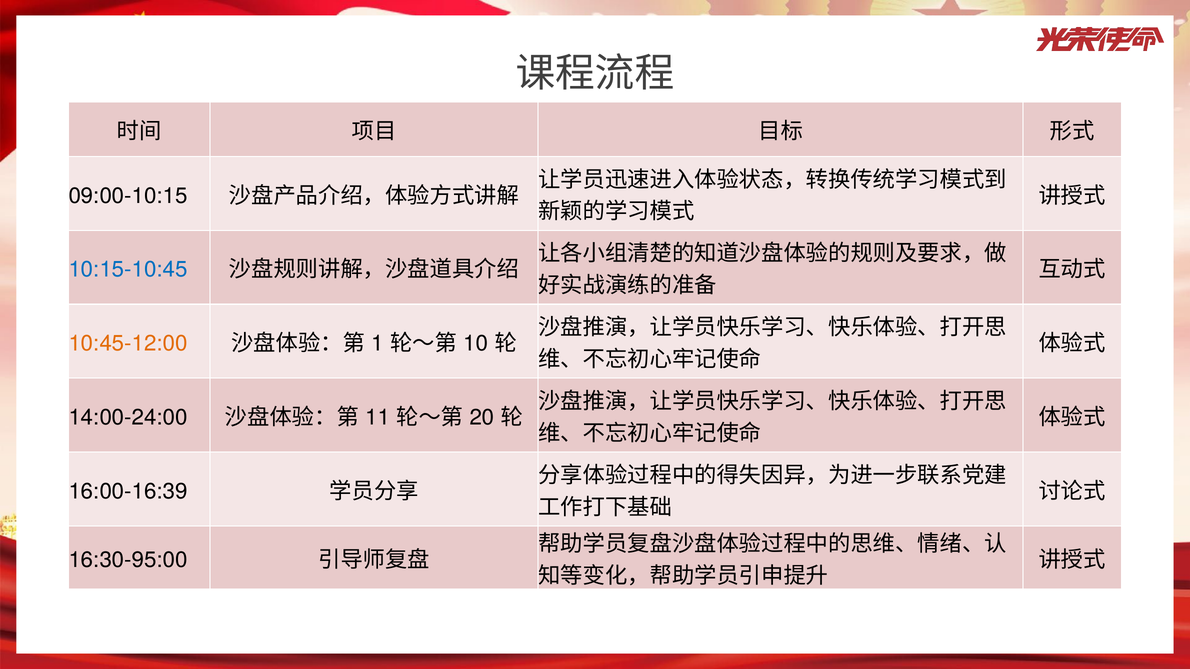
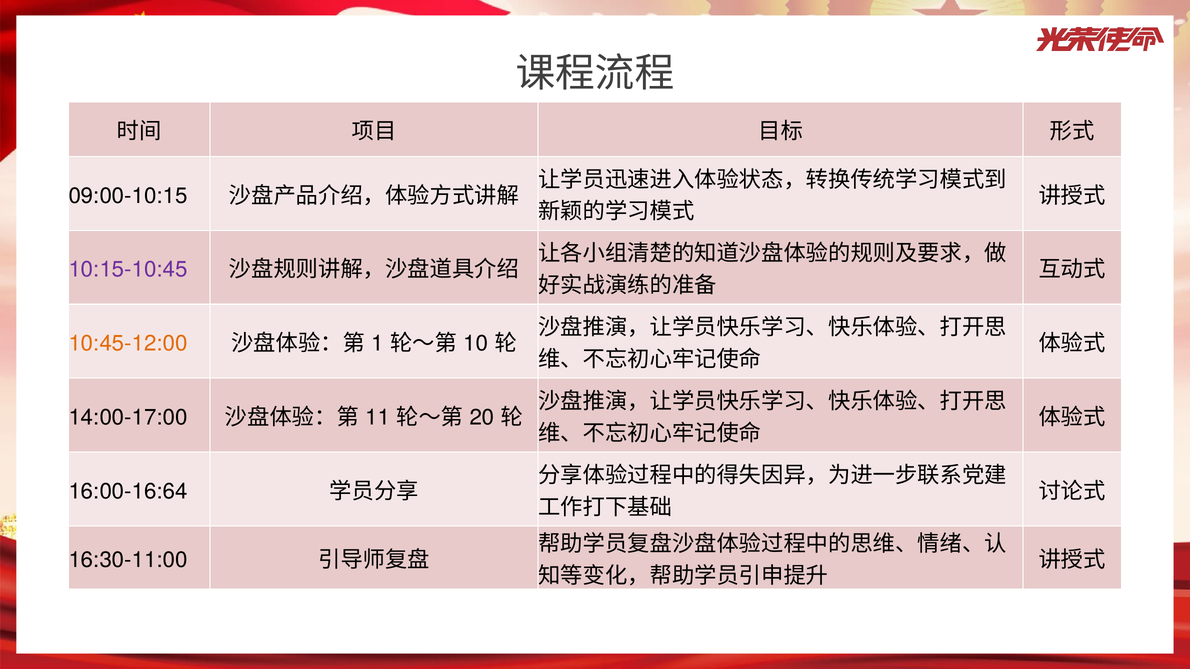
10:15-10:45 colour: blue -> purple
14:00-24:00: 14:00-24:00 -> 14:00-17:00
16:00-16:39: 16:00-16:39 -> 16:00-16:64
16:30-95:00: 16:30-95:00 -> 16:30-11:00
